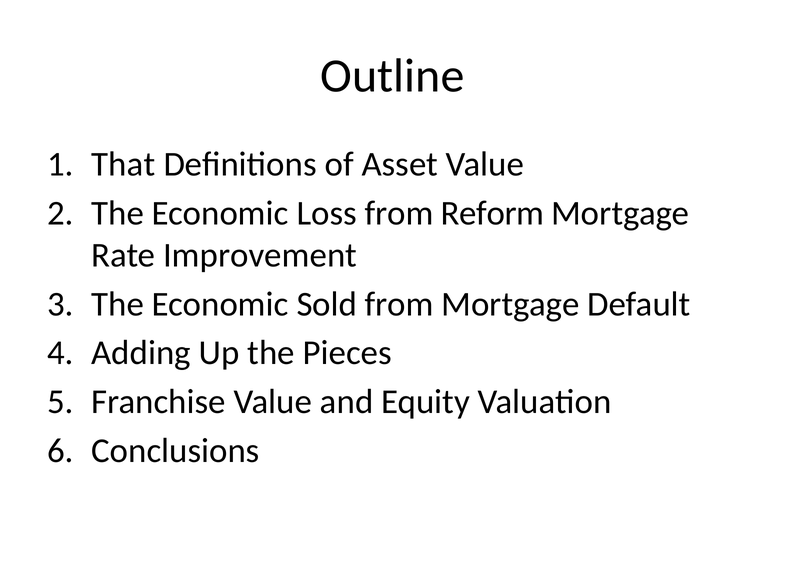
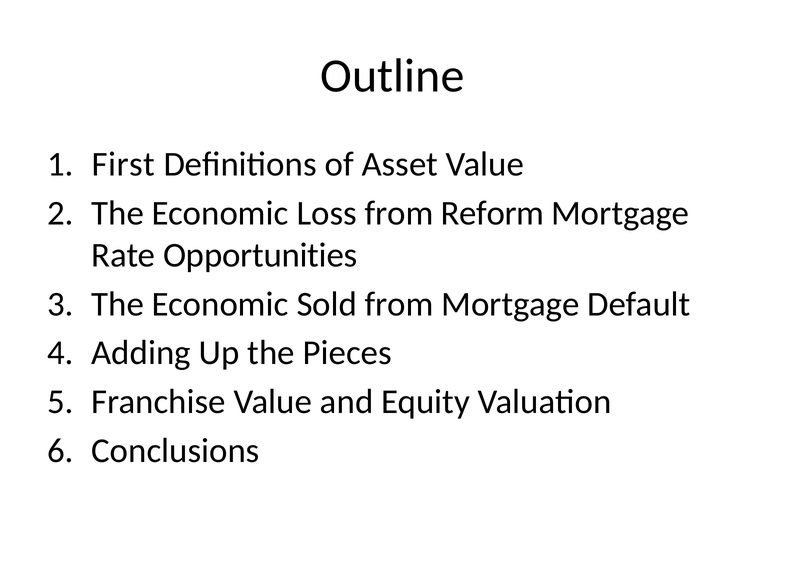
That: That -> First
Improvement: Improvement -> Opportunities
